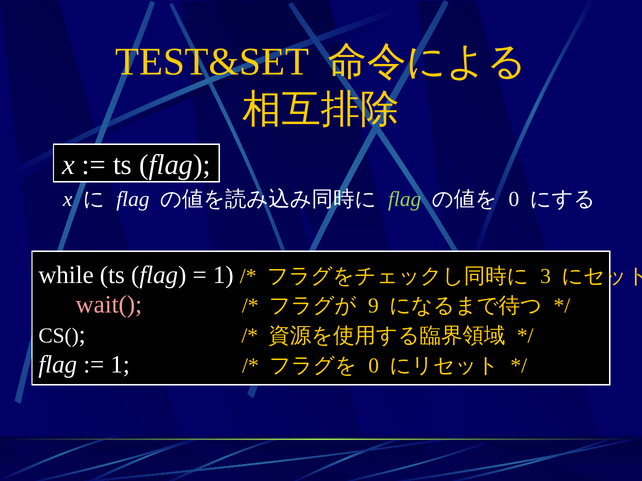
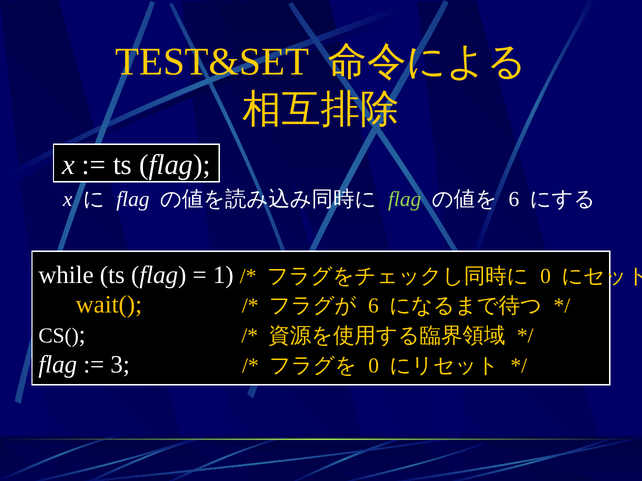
0 at (514, 199): 0 -> 6
3 at (546, 276): 3 -> 0
wait( colour: pink -> yellow
9 at (373, 306): 9 -> 6
1 at (120, 365): 1 -> 3
